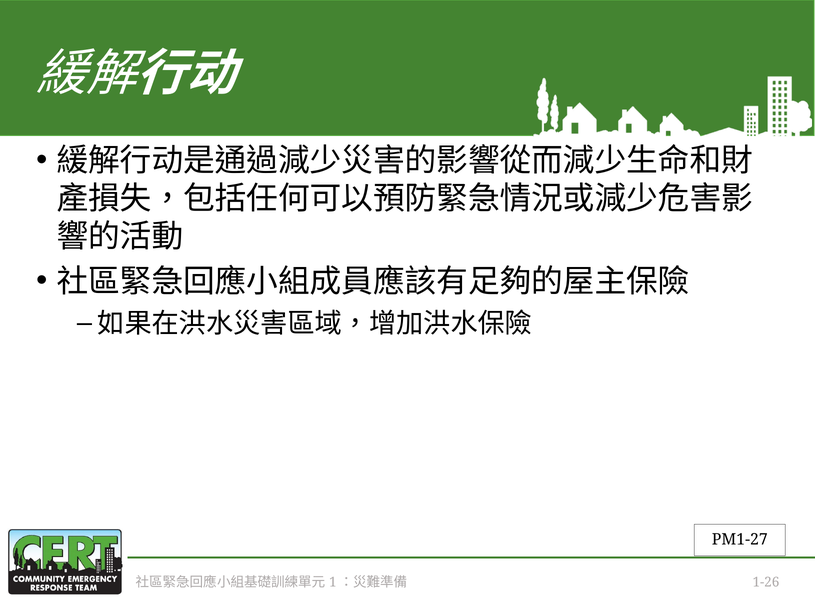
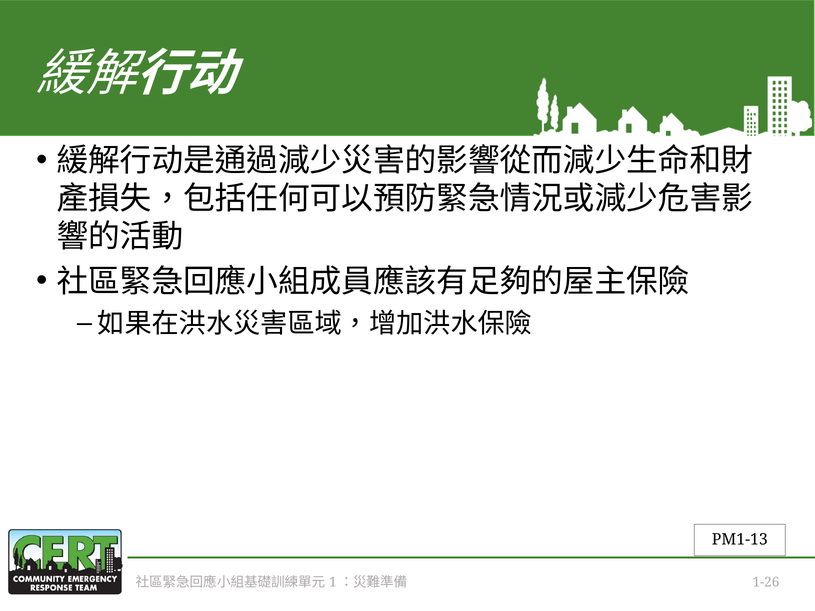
PM1-27: PM1-27 -> PM1-13
